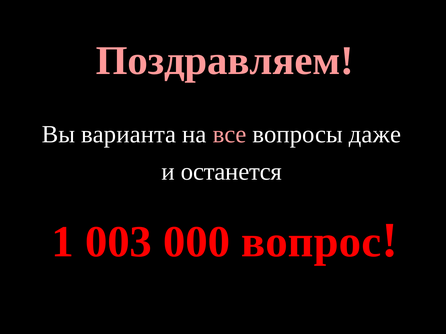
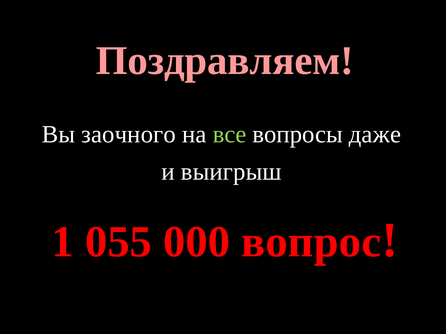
варианта: варианта -> заочного
все colour: pink -> light green
останется: останется -> выигрыш
003: 003 -> 055
